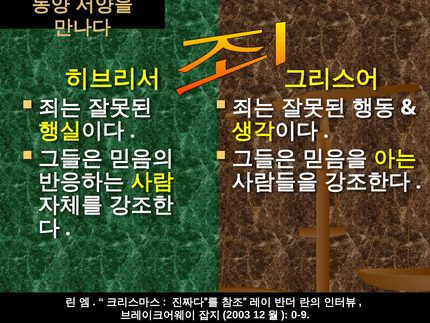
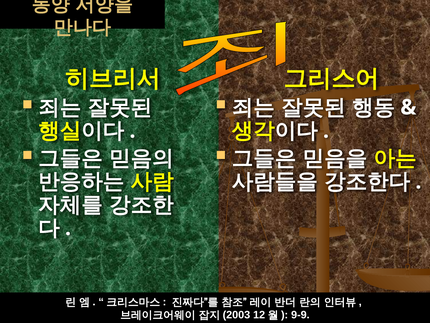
0-9: 0-9 -> 9-9
